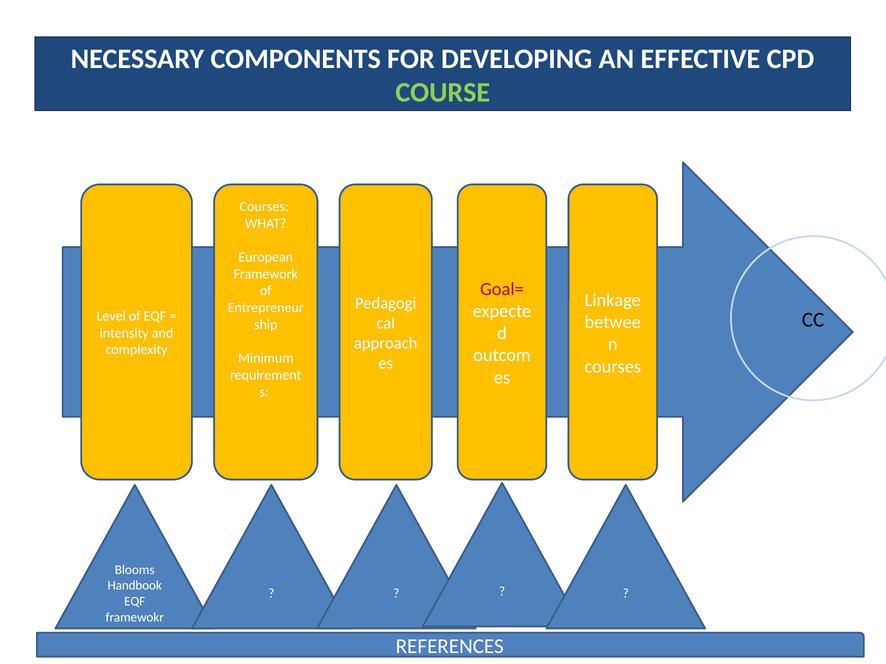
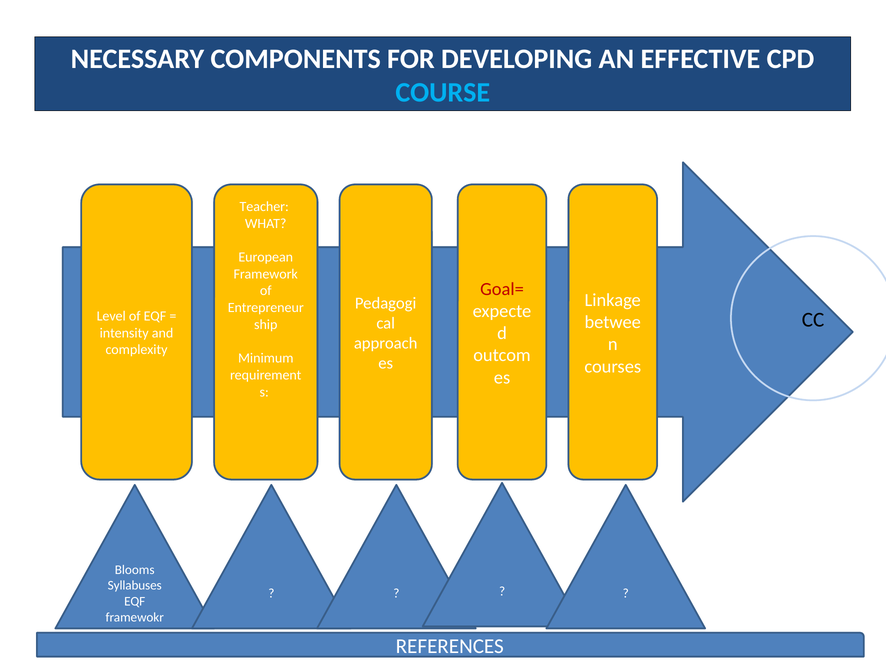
COURSE colour: light green -> light blue
Courses at (264, 207): Courses -> Teacher
Handbook: Handbook -> Syllabuses
